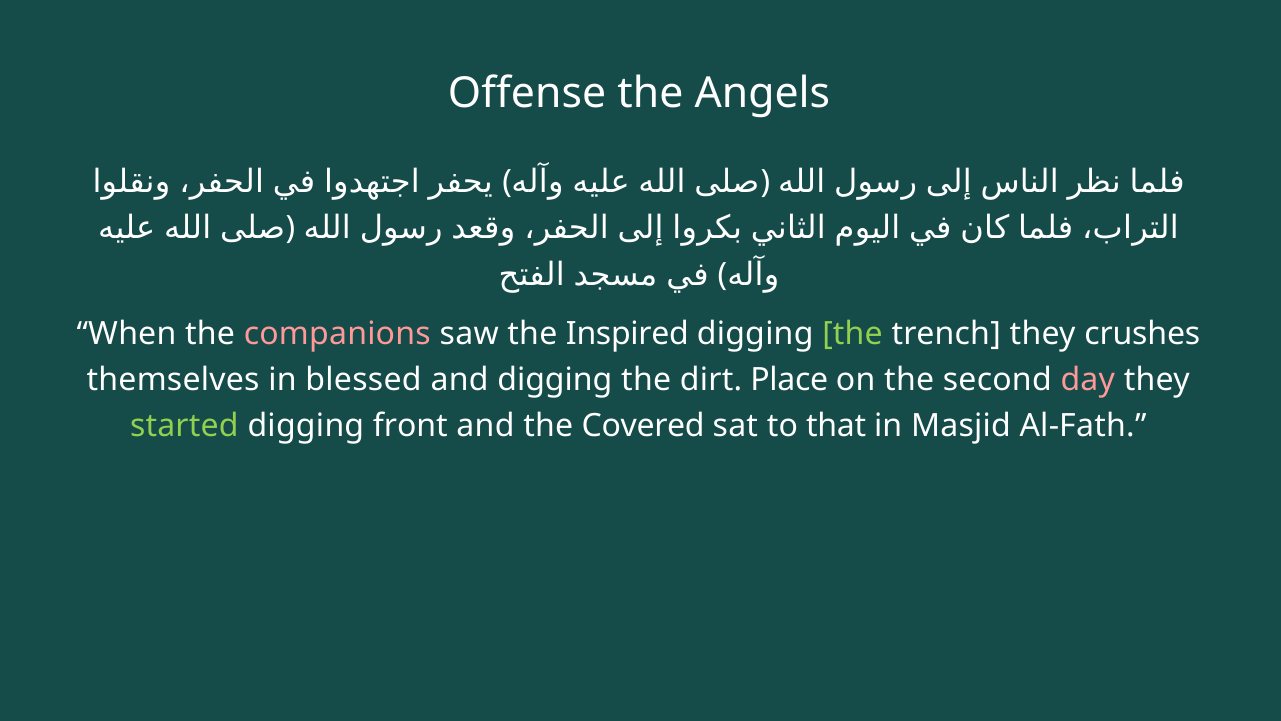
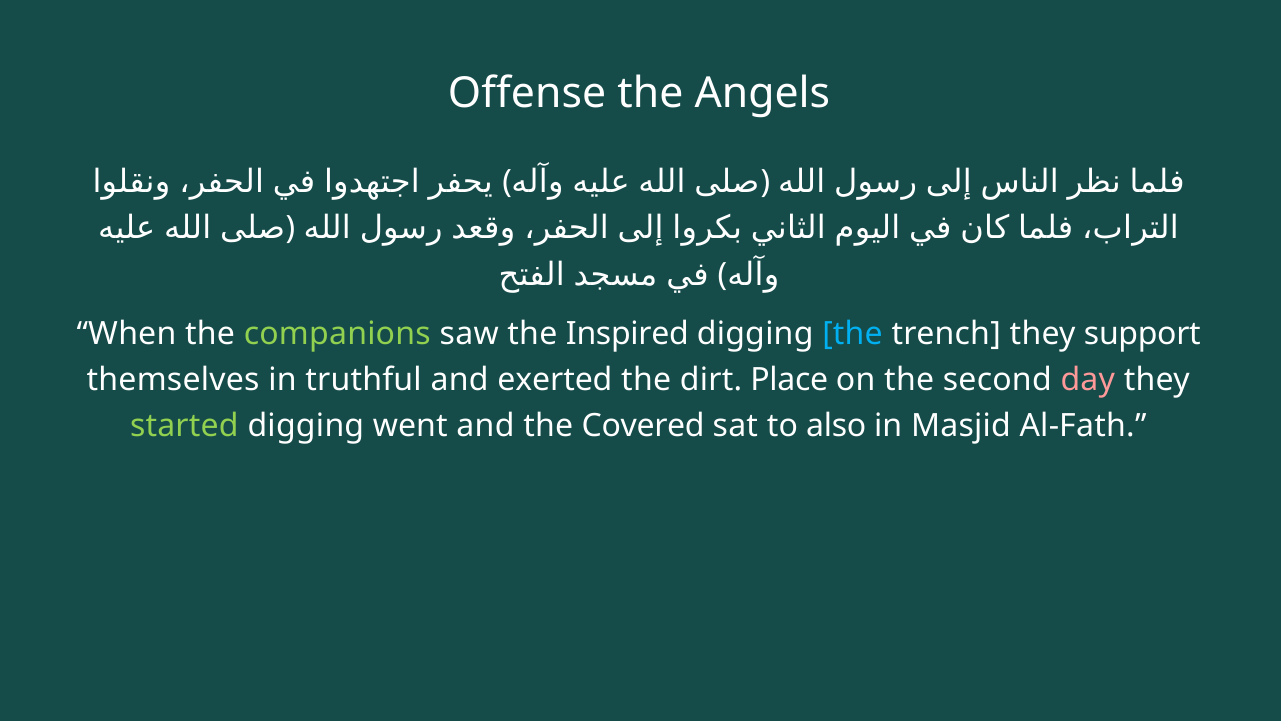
companions colour: pink -> light green
the at (852, 334) colour: light green -> light blue
crushes: crushes -> support
blessed: blessed -> truthful
and digging: digging -> exerted
front: front -> went
that: that -> also
